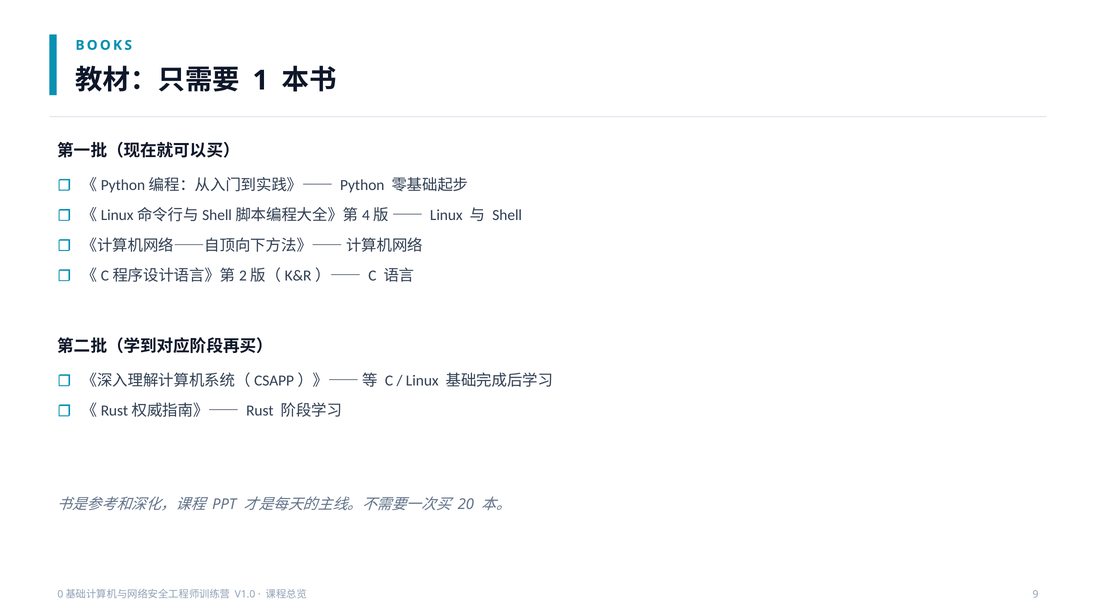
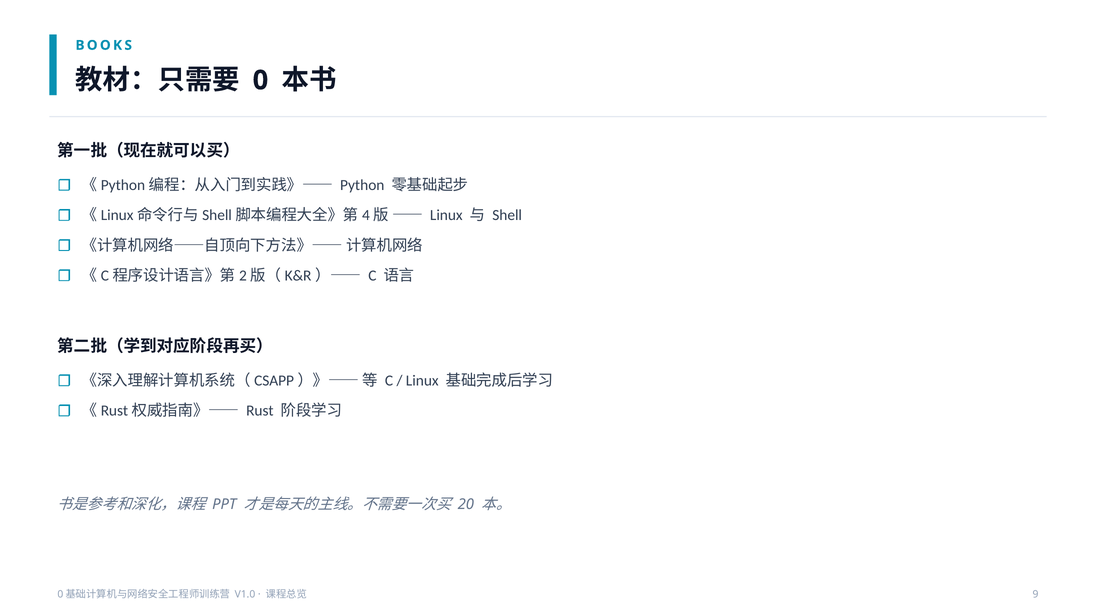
1: 1 -> 0
